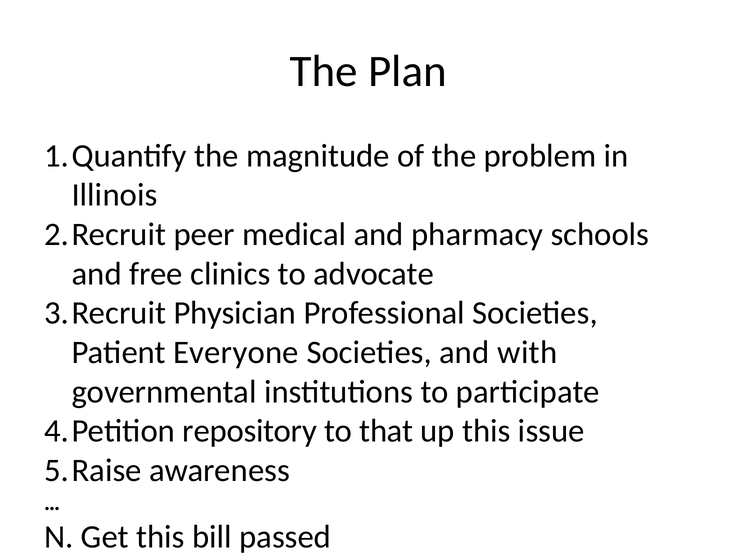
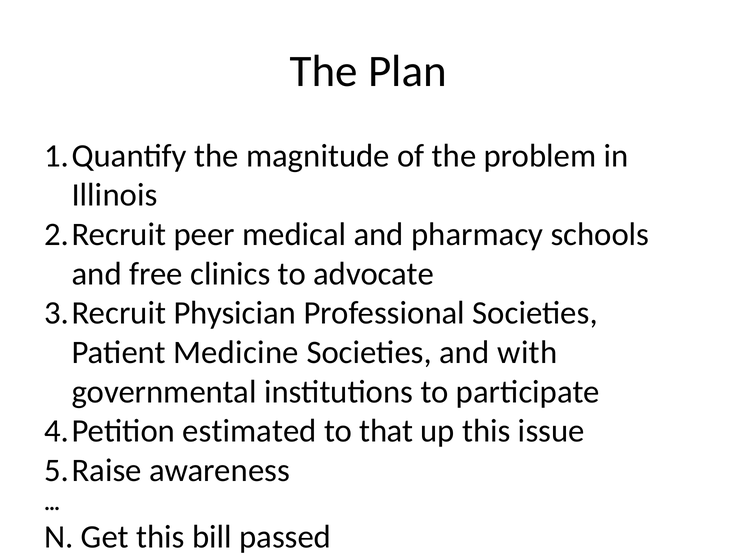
Everyone: Everyone -> Medicine
repository: repository -> estimated
